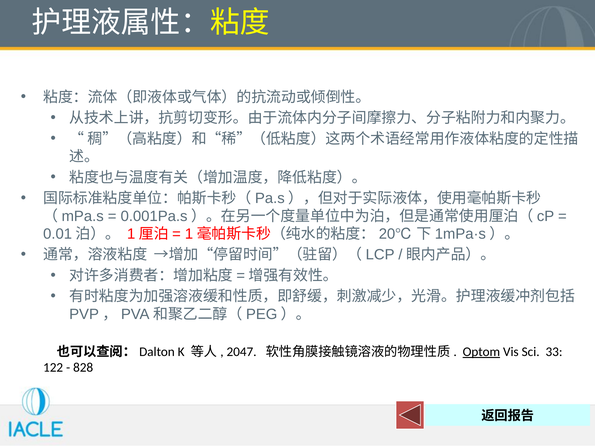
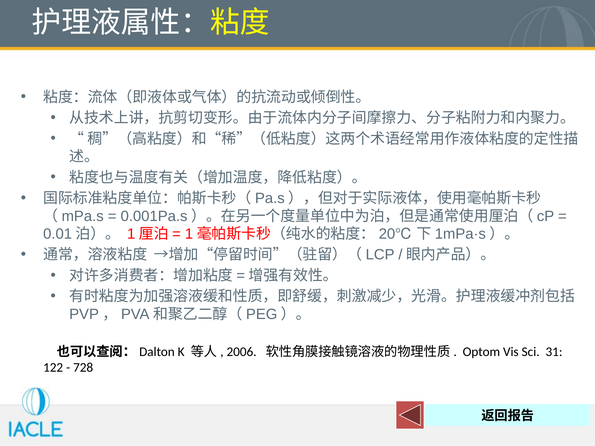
2047: 2047 -> 2006
Optom underline: present -> none
33: 33 -> 31
828: 828 -> 728
